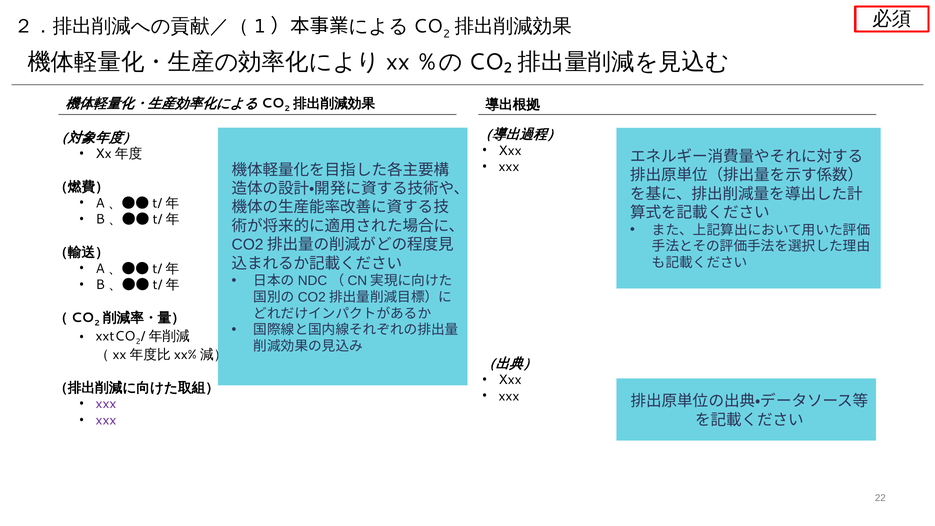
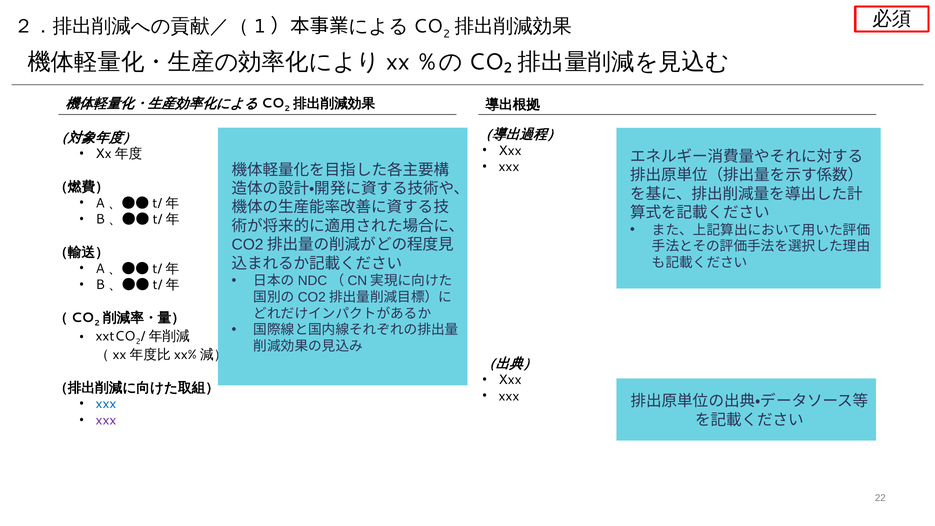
xxx at (106, 404) colour: purple -> blue
